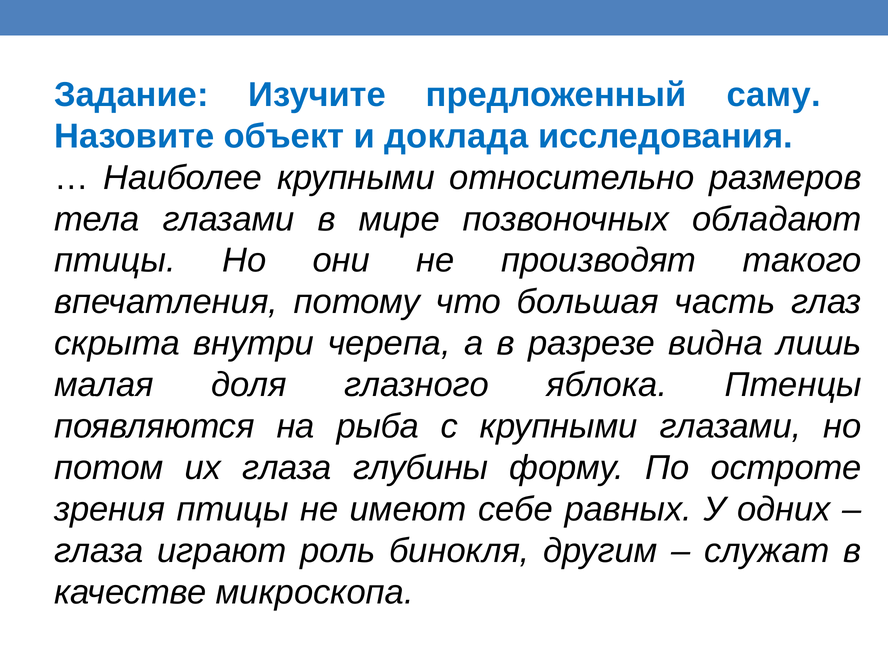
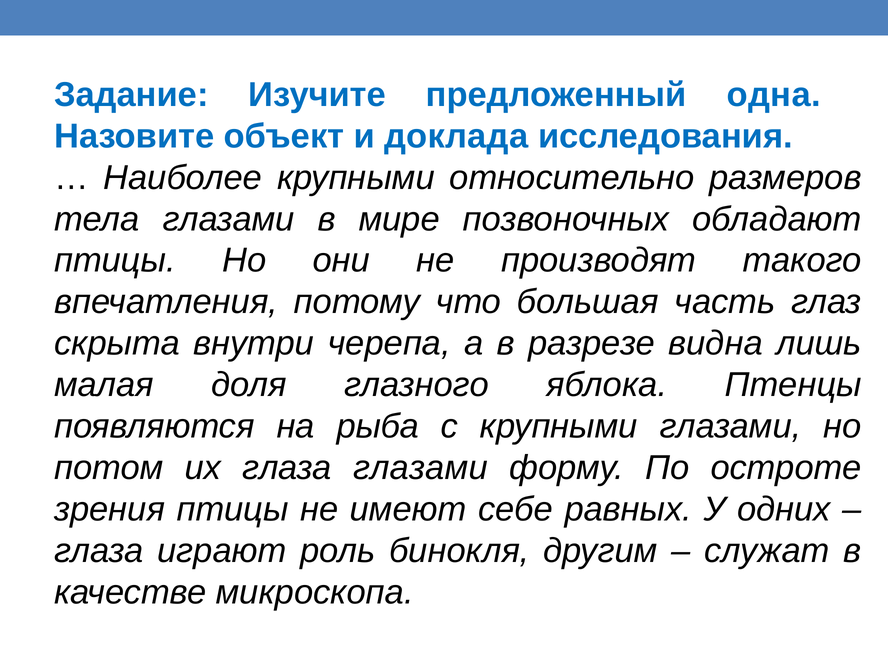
саму: саму -> одна
глаза глубины: глубины -> глазами
